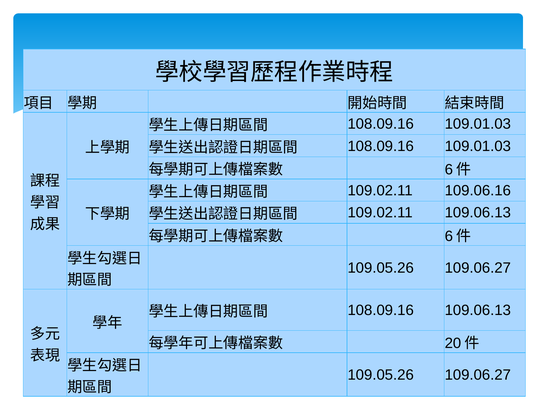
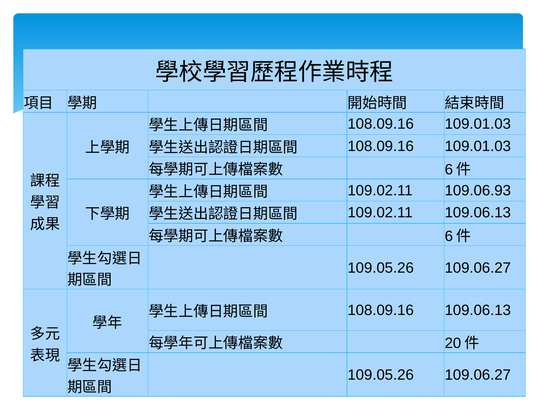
109.06.16: 109.06.16 -> 109.06.93
